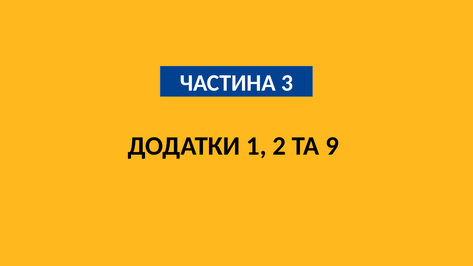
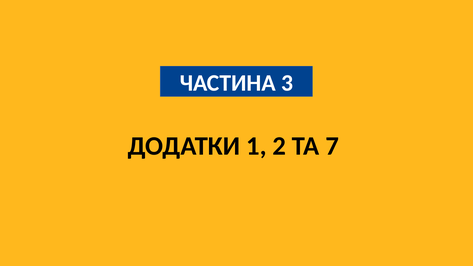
9: 9 -> 7
